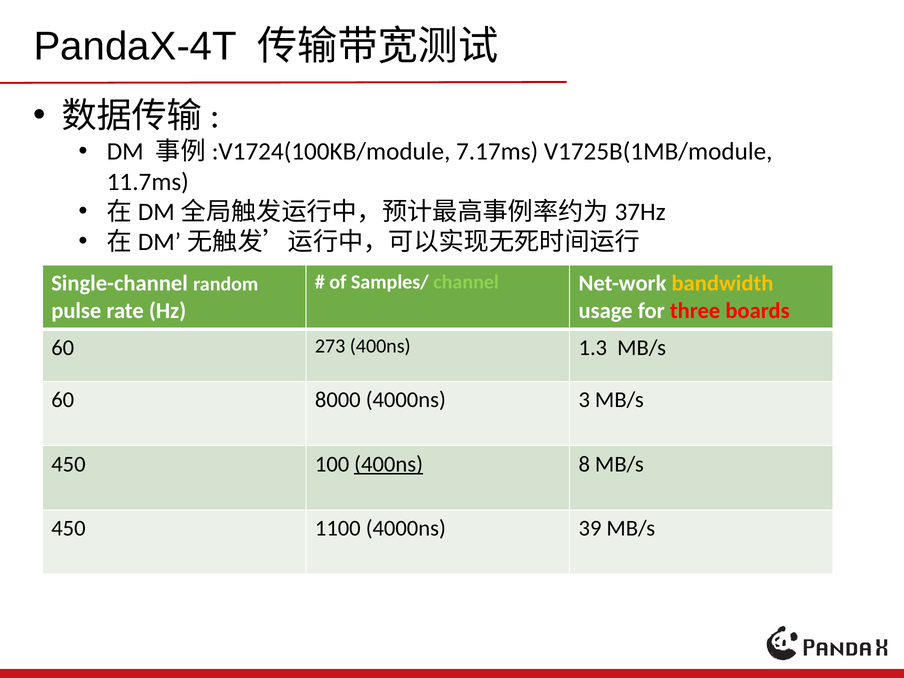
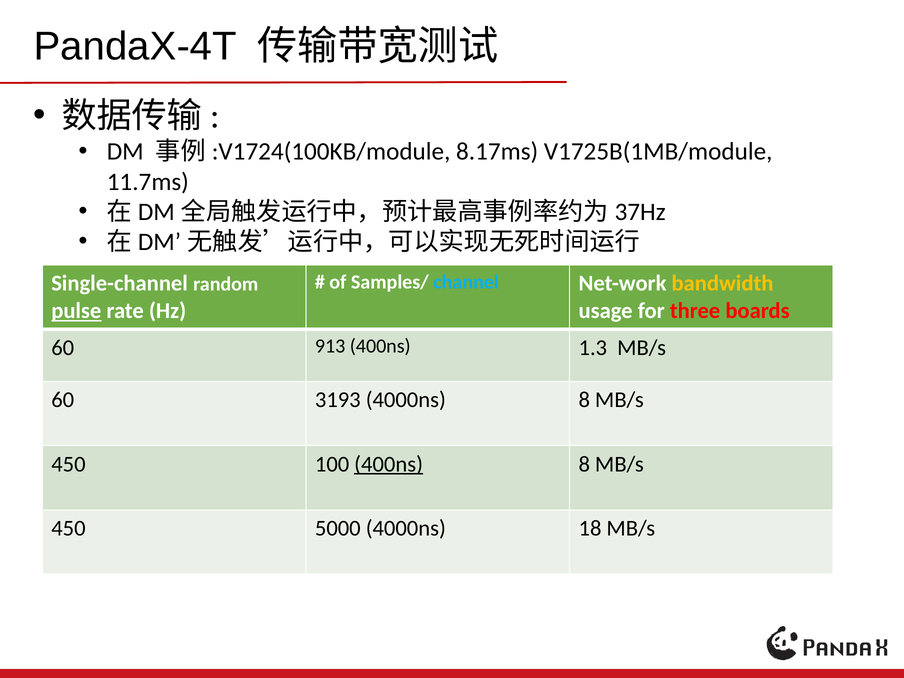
7.17ms: 7.17ms -> 8.17ms
channel colour: light green -> light blue
pulse underline: none -> present
273: 273 -> 913
8000: 8000 -> 3193
4000ns 3: 3 -> 8
1100: 1100 -> 5000
39: 39 -> 18
